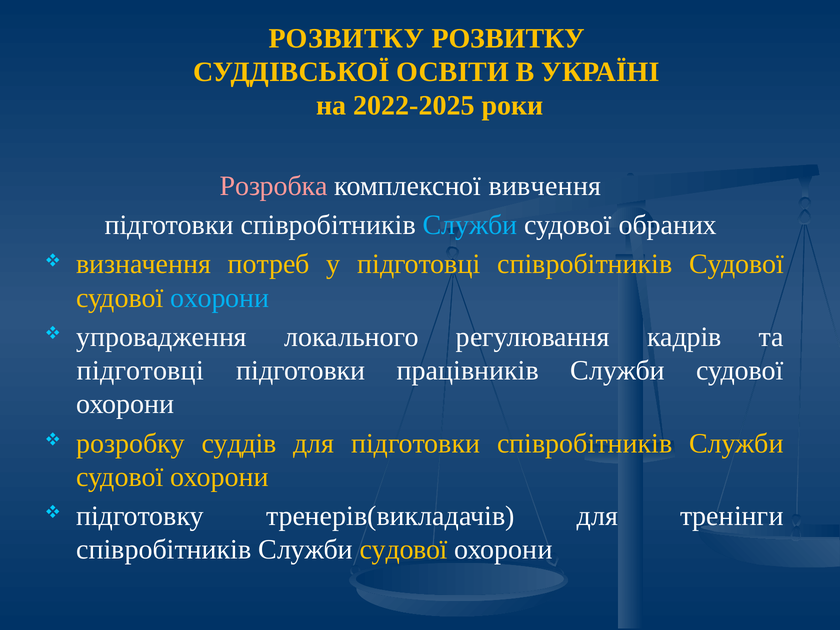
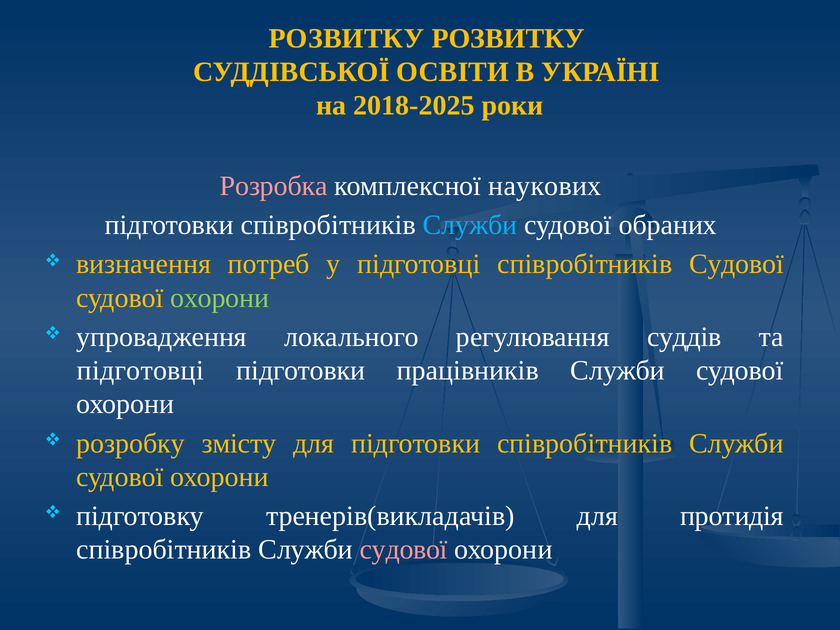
2022-2025: 2022-2025 -> 2018-2025
вивчення: вивчення -> наукових
охорони at (220, 298) colour: light blue -> light green
кадрів: кадрів -> суддів
суддів: суддів -> змісту
тренінги: тренінги -> протидія
судової at (404, 550) colour: yellow -> pink
